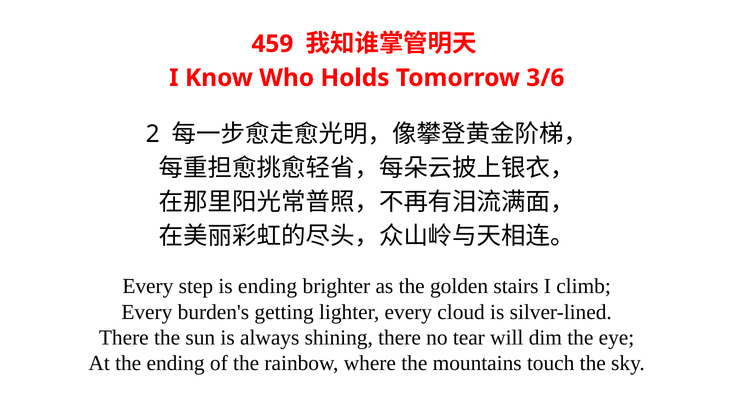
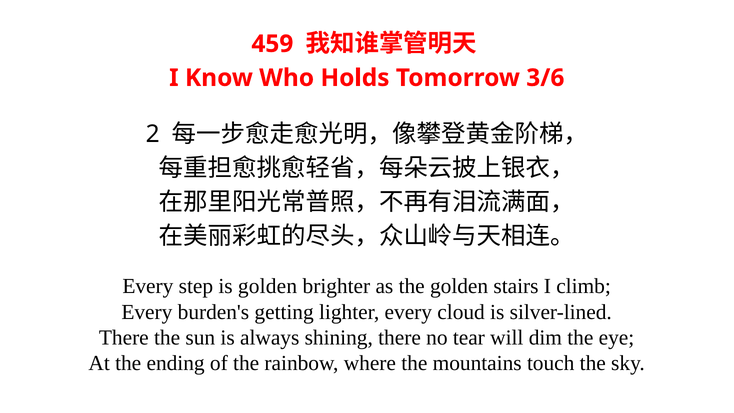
is ending: ending -> golden
